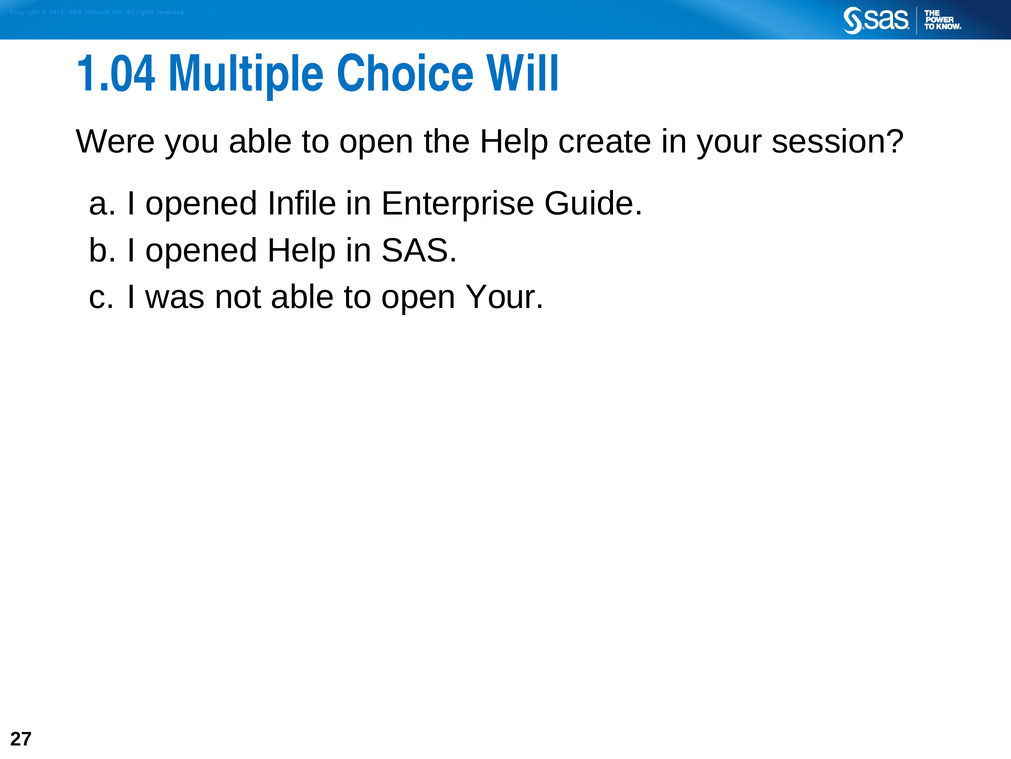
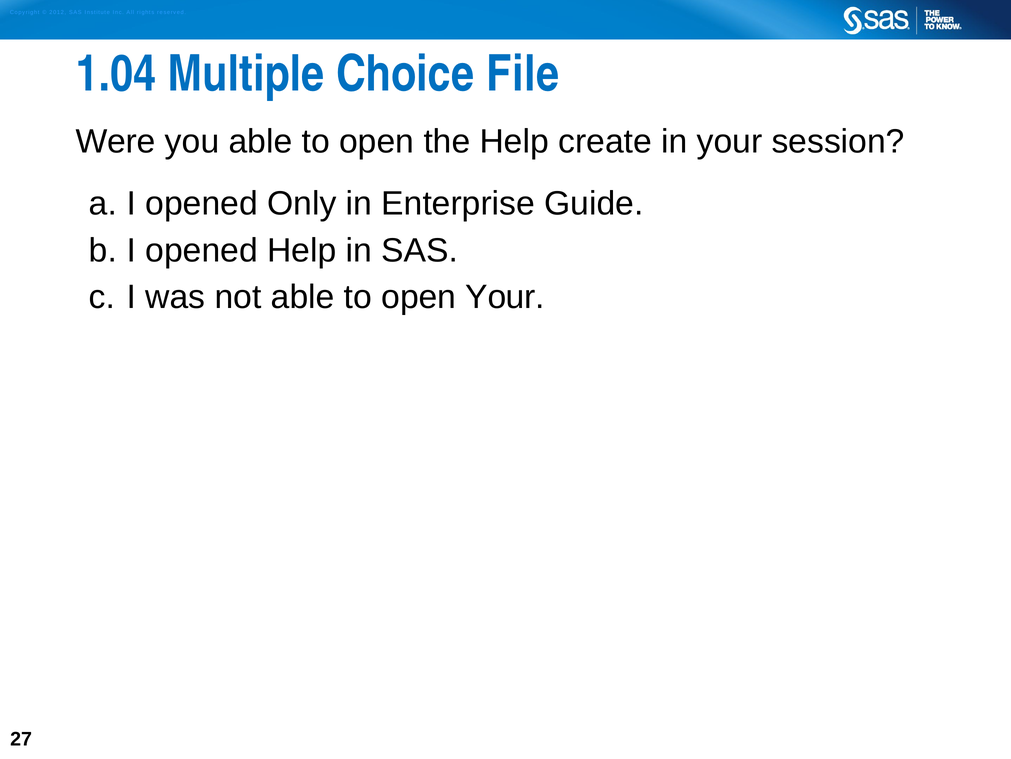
Will: Will -> File
Infile: Infile -> Only
